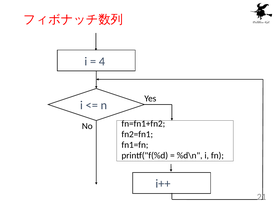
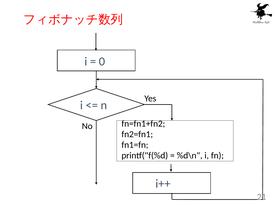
4: 4 -> 0
